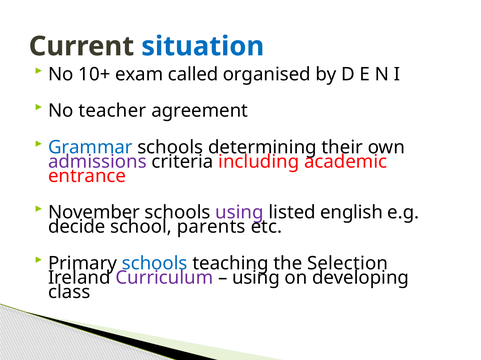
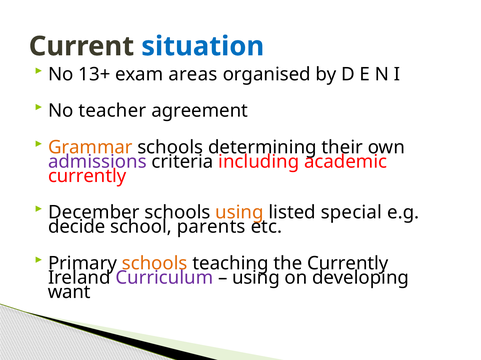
10+: 10+ -> 13+
called: called -> areas
Grammar colour: blue -> orange
entrance at (87, 176): entrance -> currently
November: November -> December
using at (239, 213) colour: purple -> orange
english: english -> special
schools at (155, 264) colour: blue -> orange
the Selection: Selection -> Currently
class: class -> want
